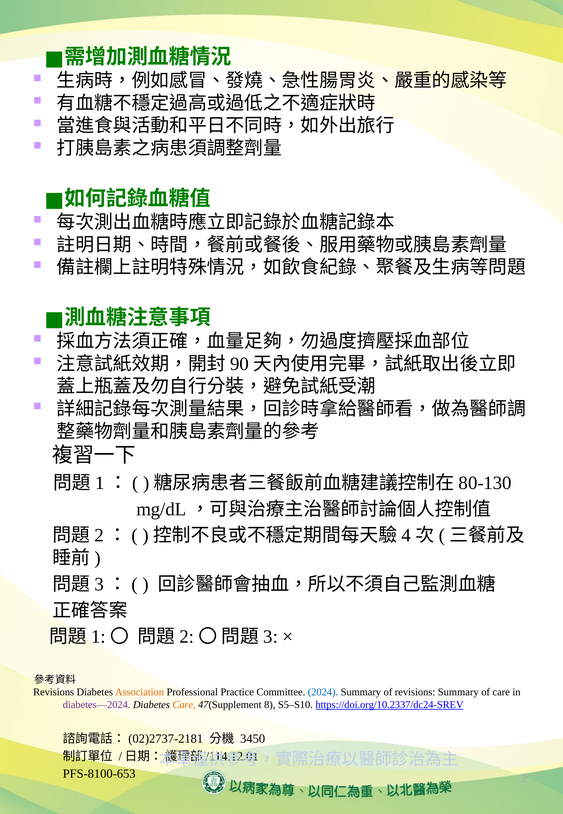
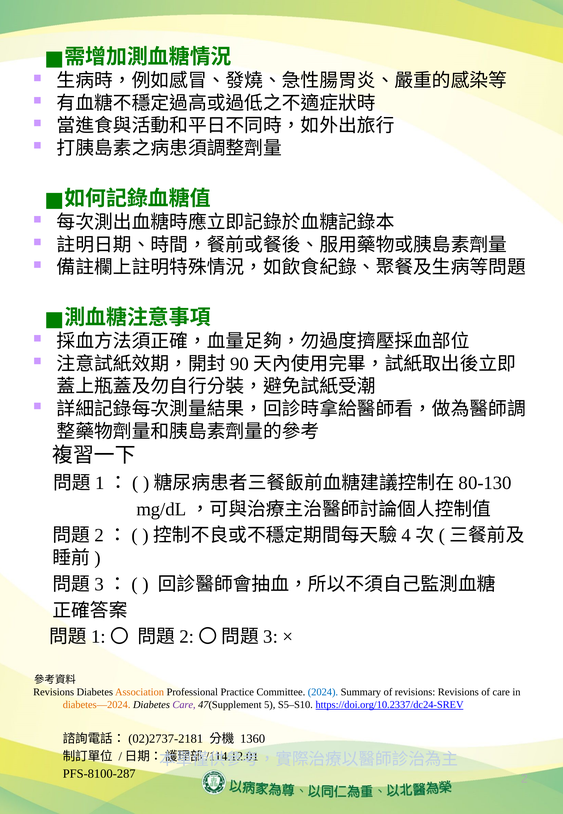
revisions Summary: Summary -> Revisions
diabetes—2024 colour: purple -> orange
Care at (184, 704) colour: orange -> purple
8: 8 -> 5
3450: 3450 -> 1360
PFS-8100-653: PFS-8100-653 -> PFS-8100-287
